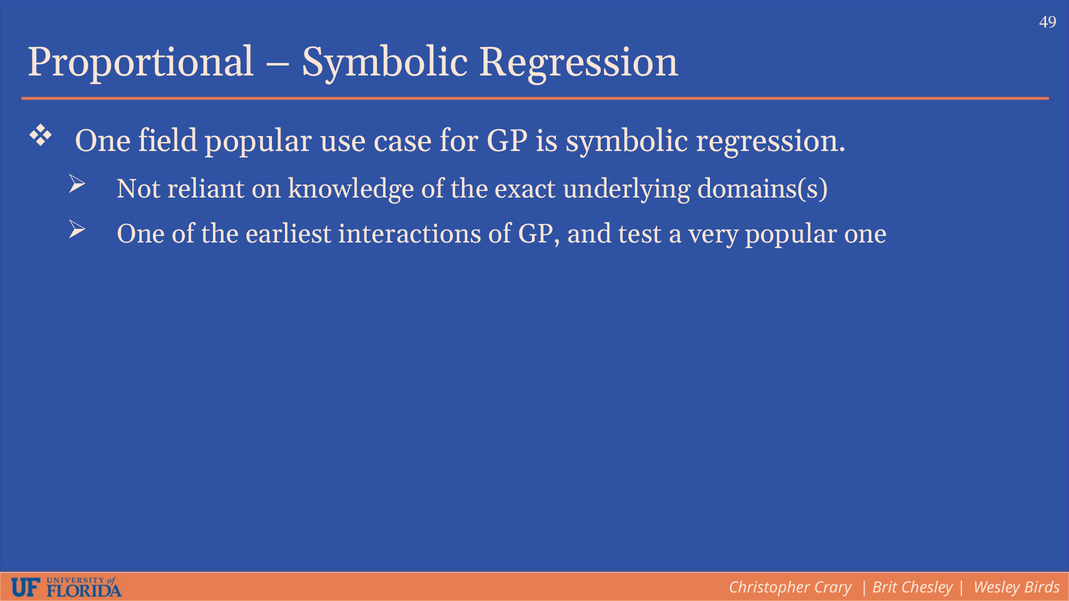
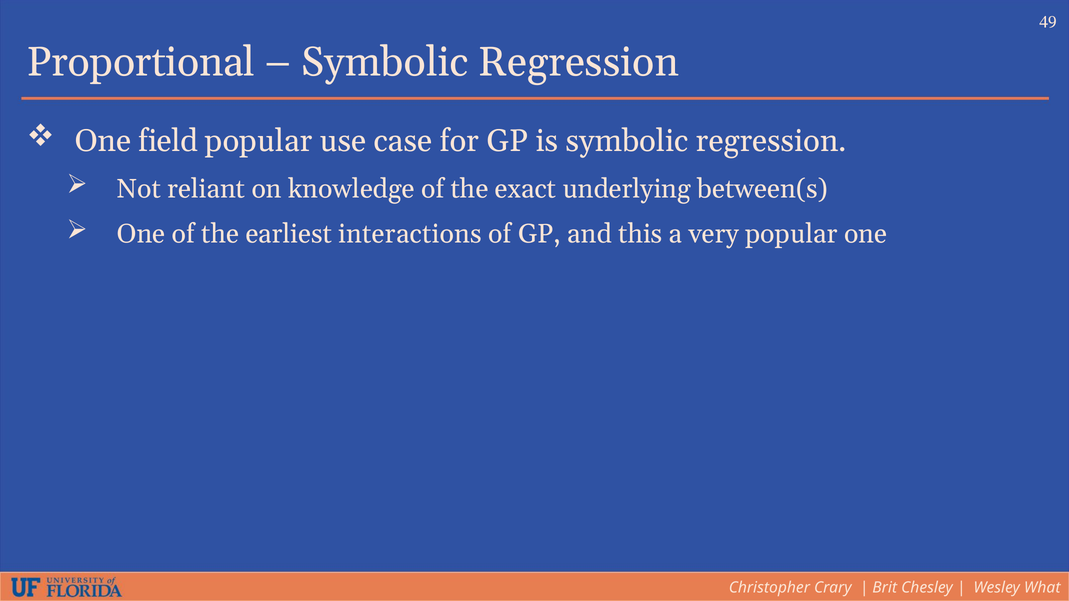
domains(s: domains(s -> between(s
test: test -> this
Birds: Birds -> What
